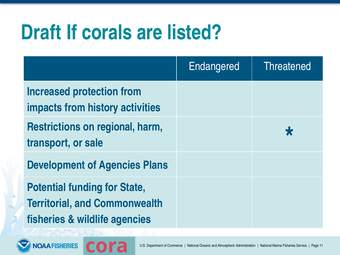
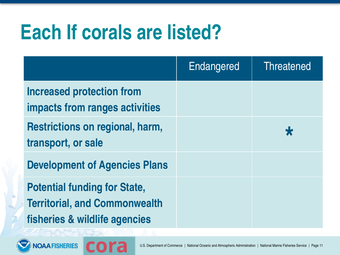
Draft: Draft -> Each
history: history -> ranges
